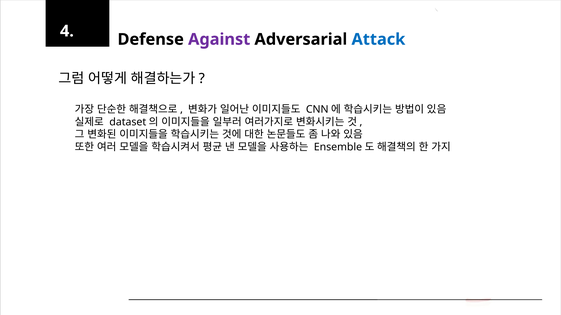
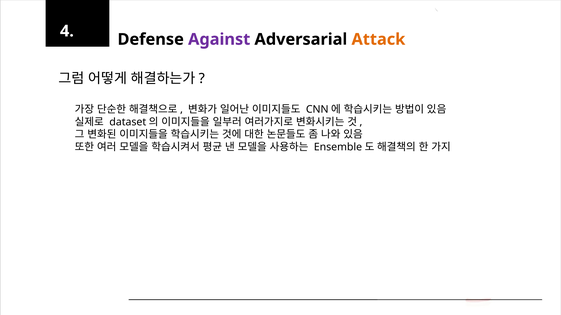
Attack colour: blue -> orange
